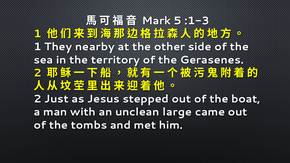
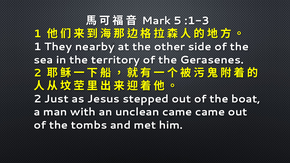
unclean large: large -> came
